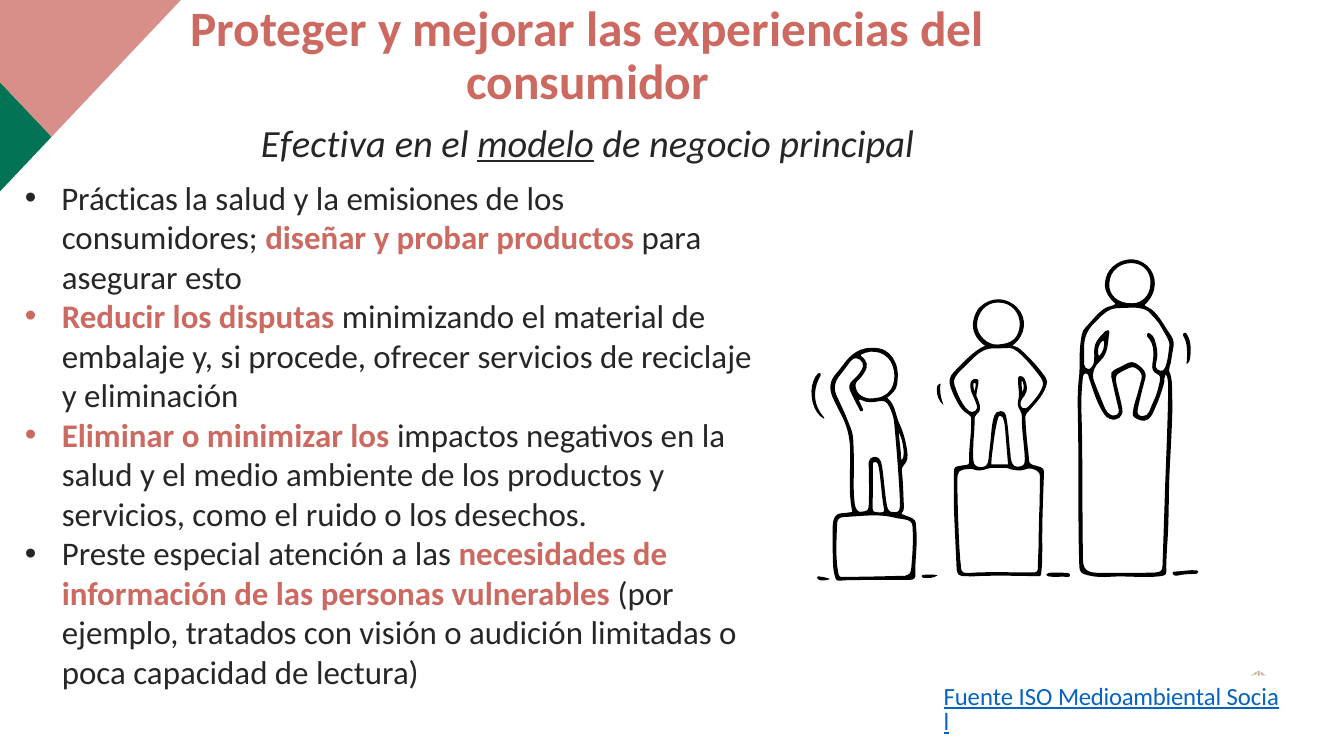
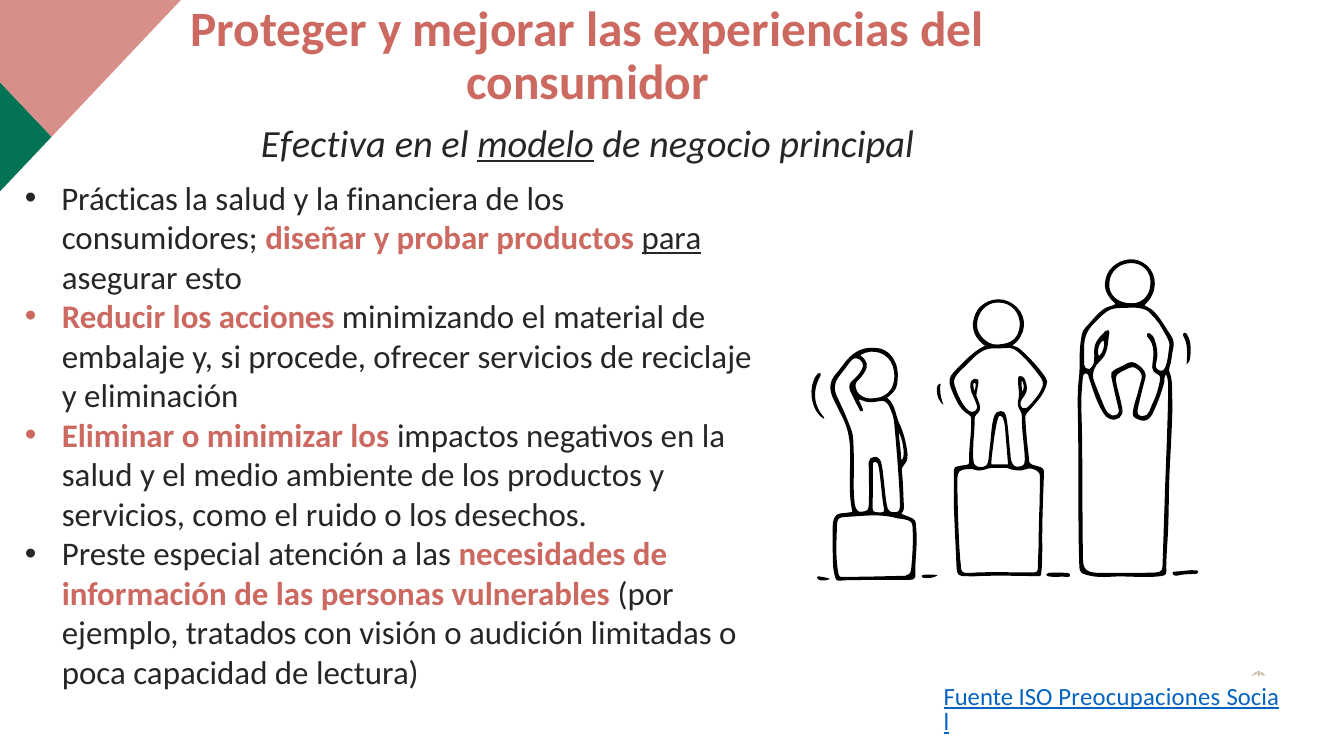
emisiones: emisiones -> financiera
para underline: none -> present
disputas: disputas -> acciones
Medioambiental: Medioambiental -> Preocupaciones
